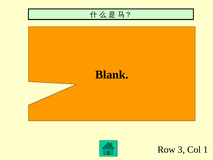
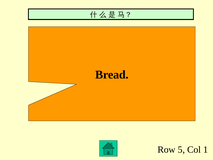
Blank: Blank -> Bread
3: 3 -> 5
